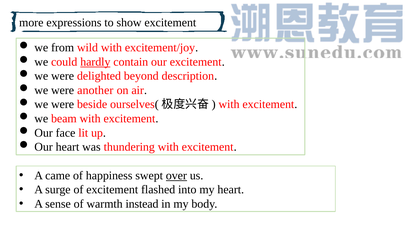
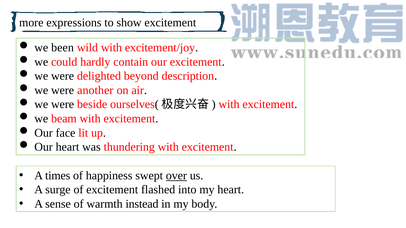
from: from -> been
hardly underline: present -> none
came: came -> times
